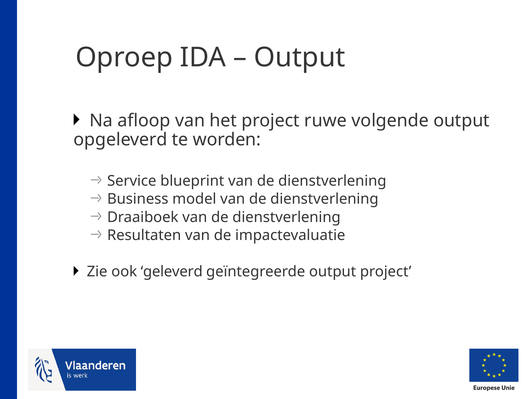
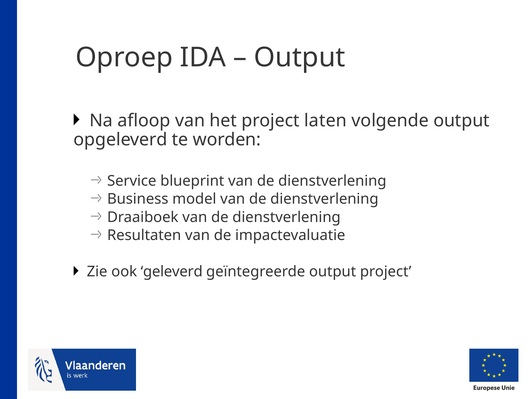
ruwe: ruwe -> laten
